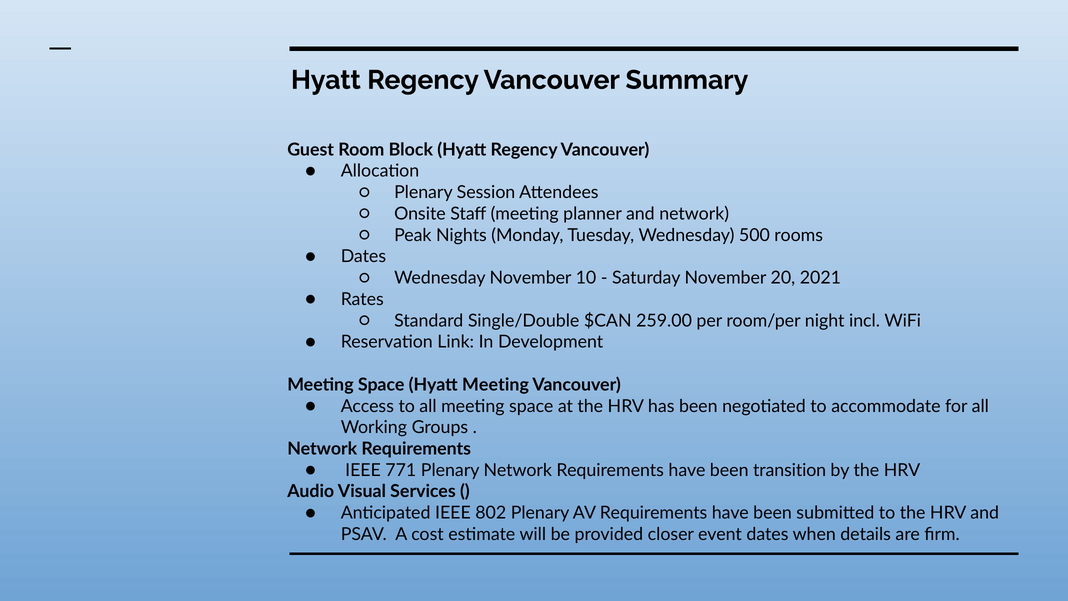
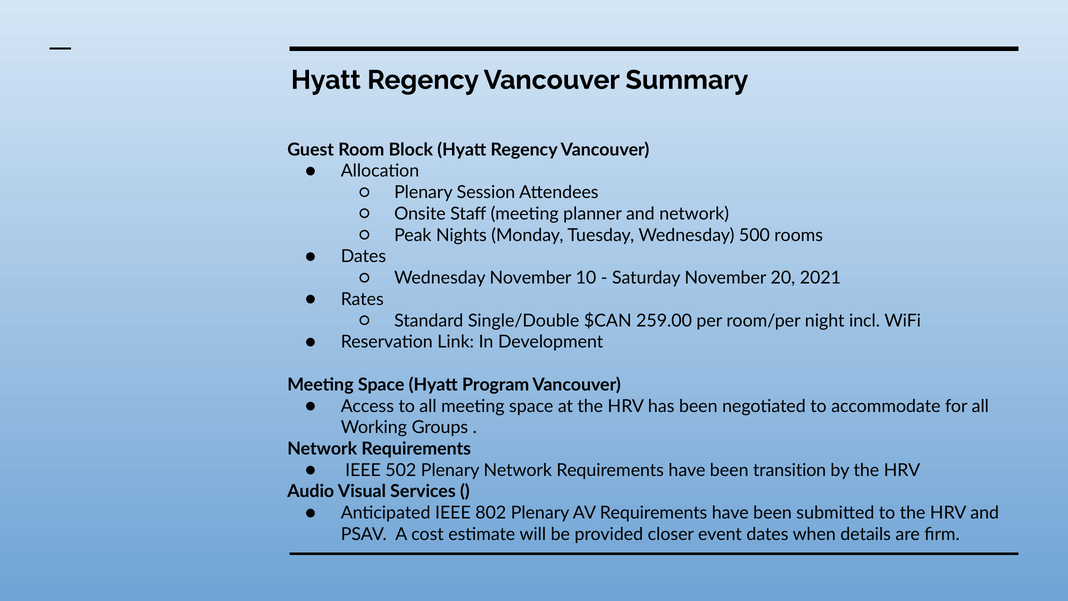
Hyatt Meeting: Meeting -> Program
771: 771 -> 502
